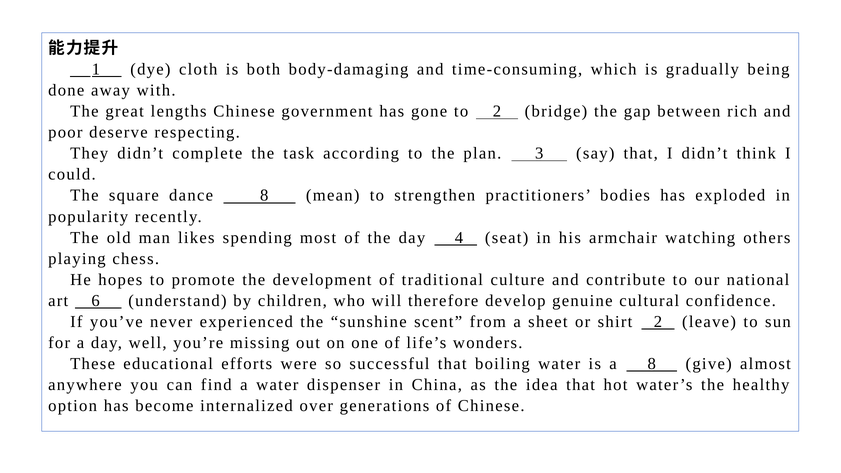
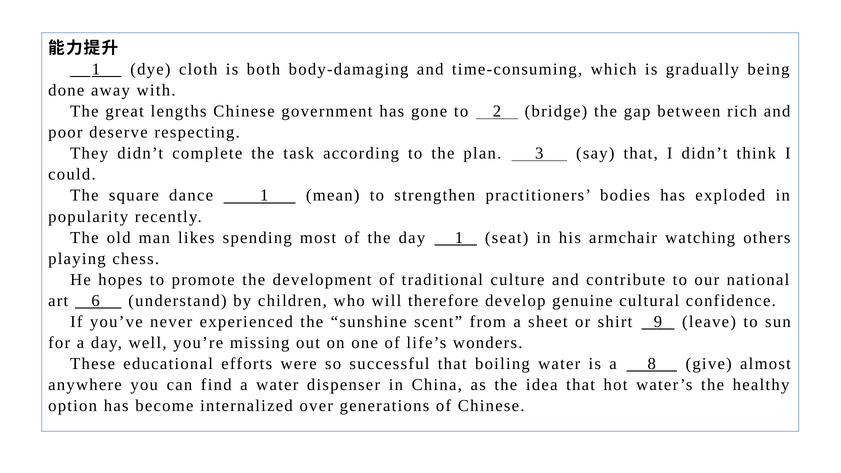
dance 8: 8 -> 1
day 4: 4 -> 1
shirt 2: 2 -> 9
